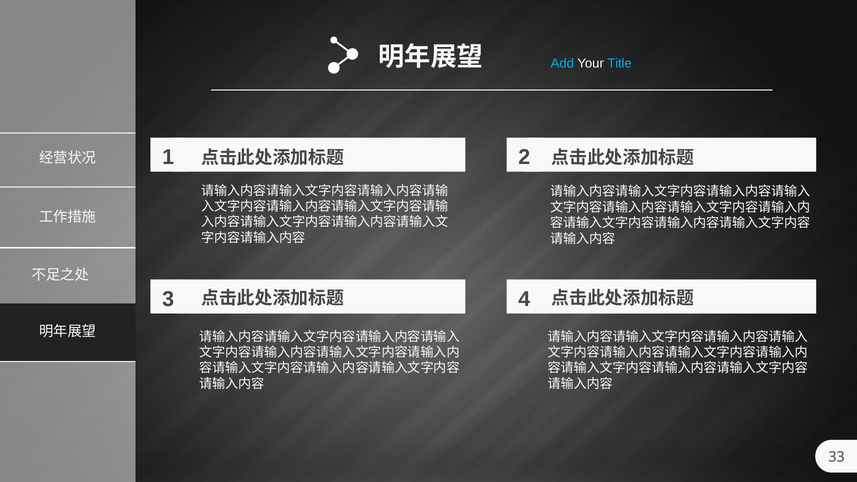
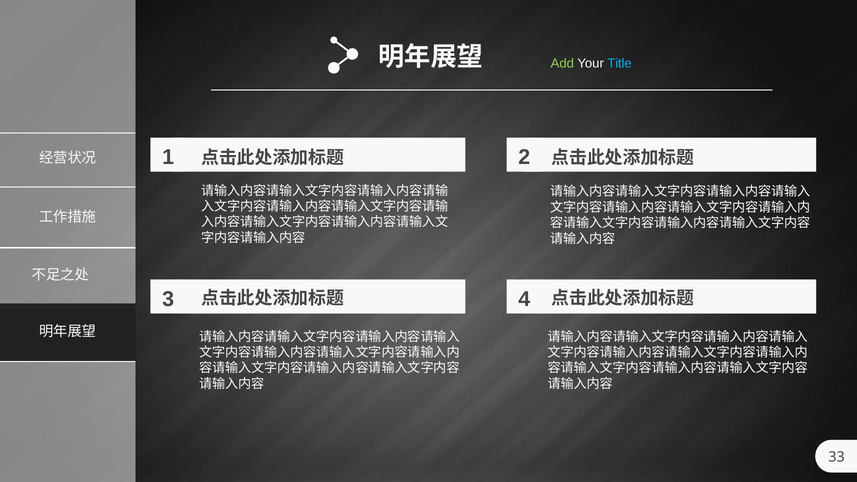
Add colour: light blue -> light green
